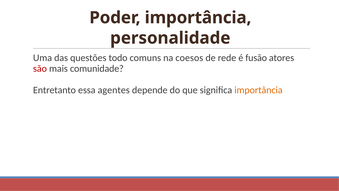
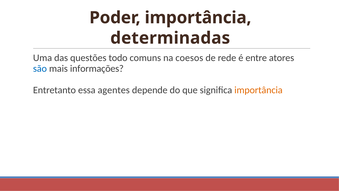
personalidade: personalidade -> determinadas
fusão: fusão -> entre
são colour: red -> blue
comunidade: comunidade -> informações
